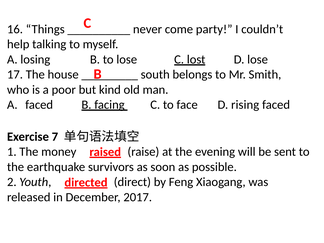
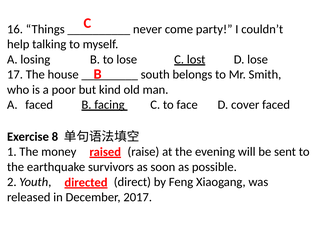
rising: rising -> cover
7: 7 -> 8
